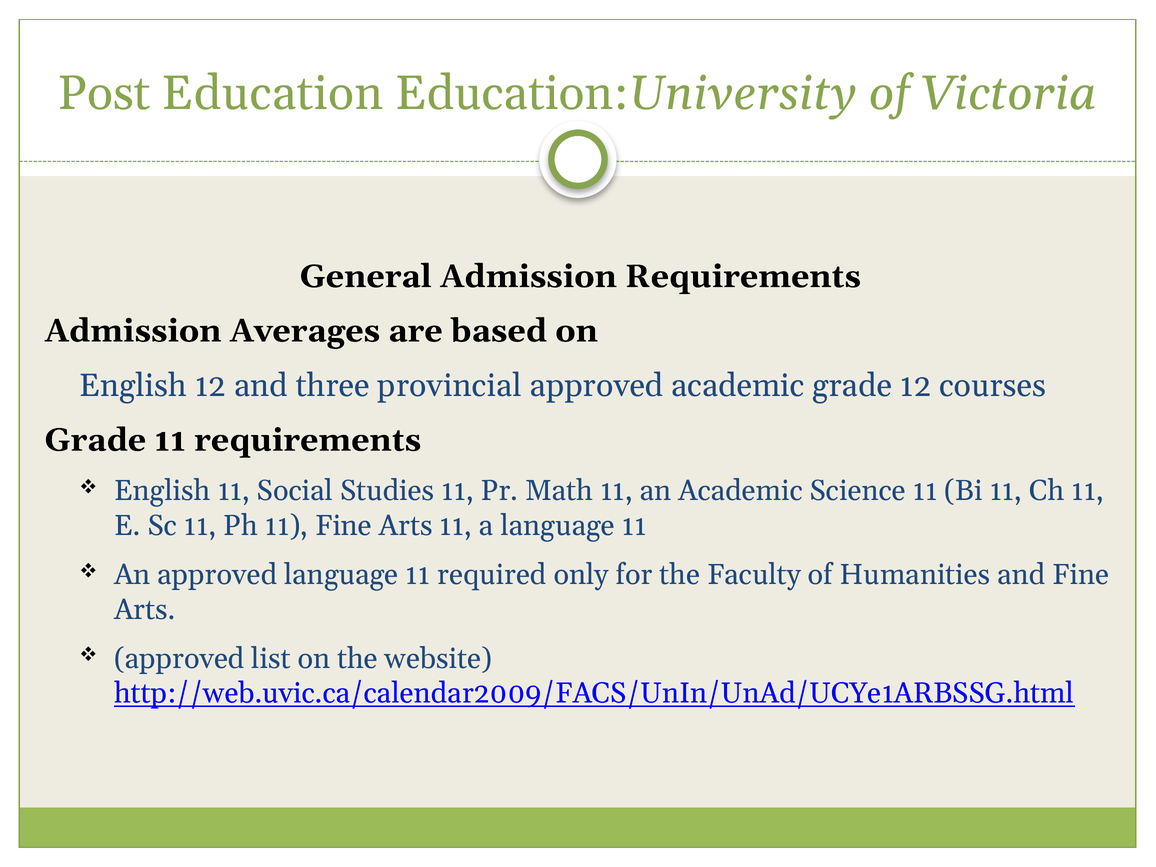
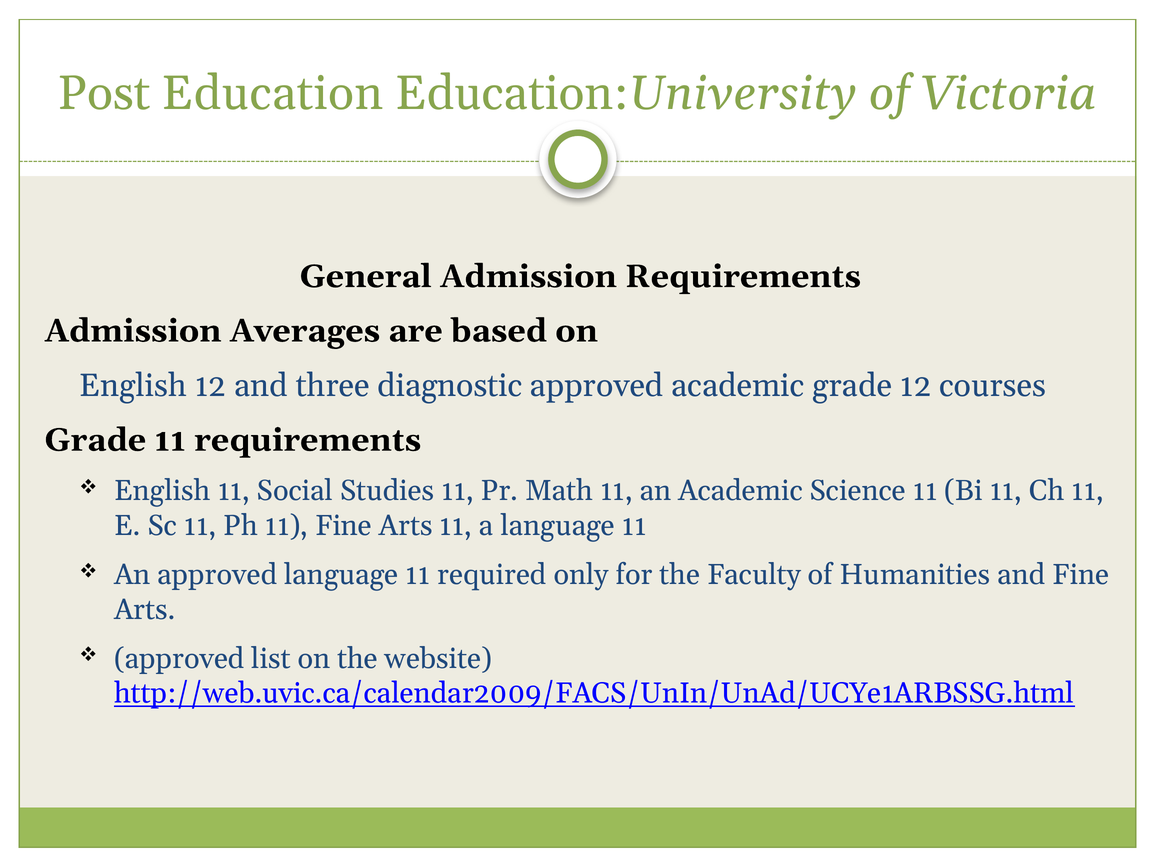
provincial: provincial -> diagnostic
